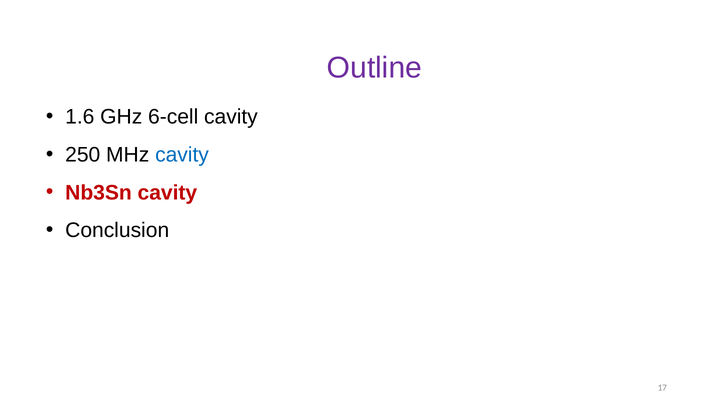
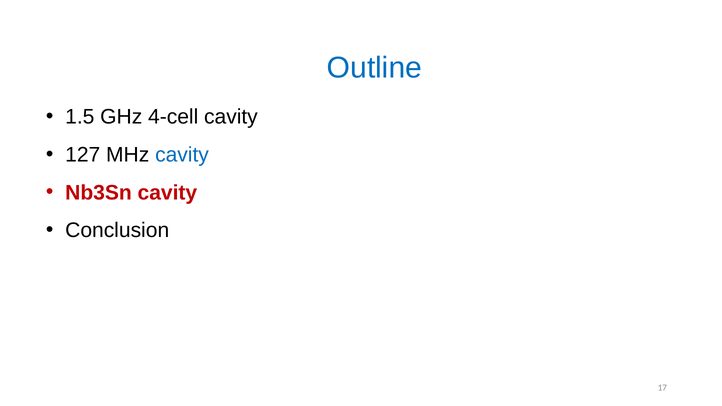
Outline colour: purple -> blue
1.6: 1.6 -> 1.5
6-cell: 6-cell -> 4-cell
250: 250 -> 127
